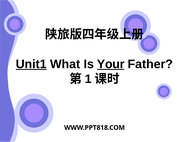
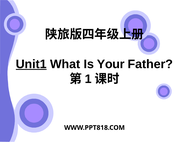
Your underline: present -> none
